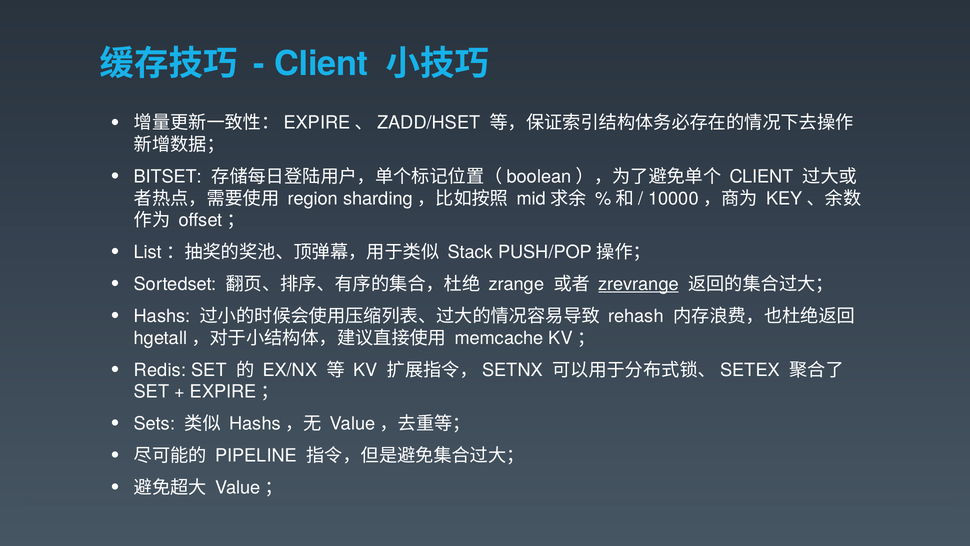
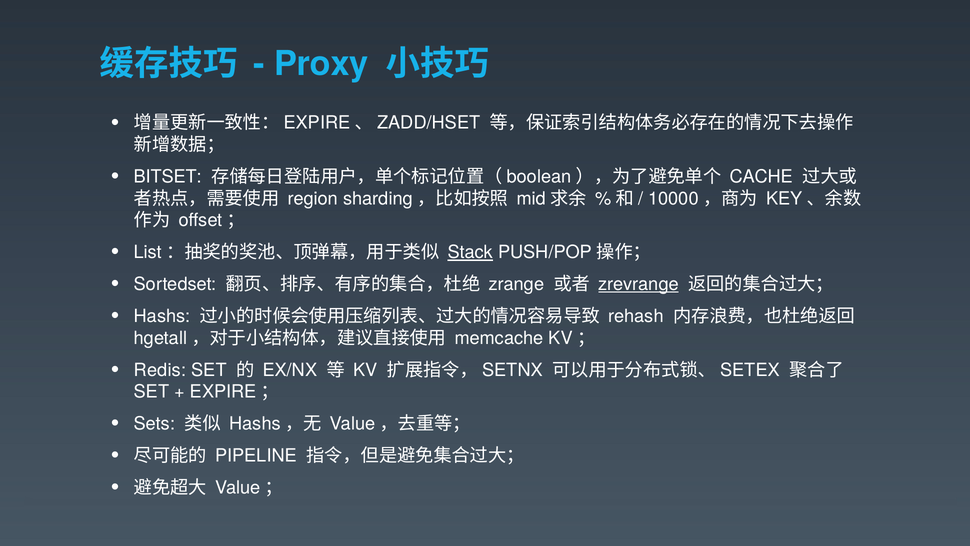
Client at (321, 64): Client -> Proxy
CLIENT at (761, 177): CLIENT -> CACHE
Stack underline: none -> present
